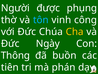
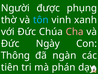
công: công -> xanh
Cha colour: yellow -> pink
buồn: buồn -> ngàn
